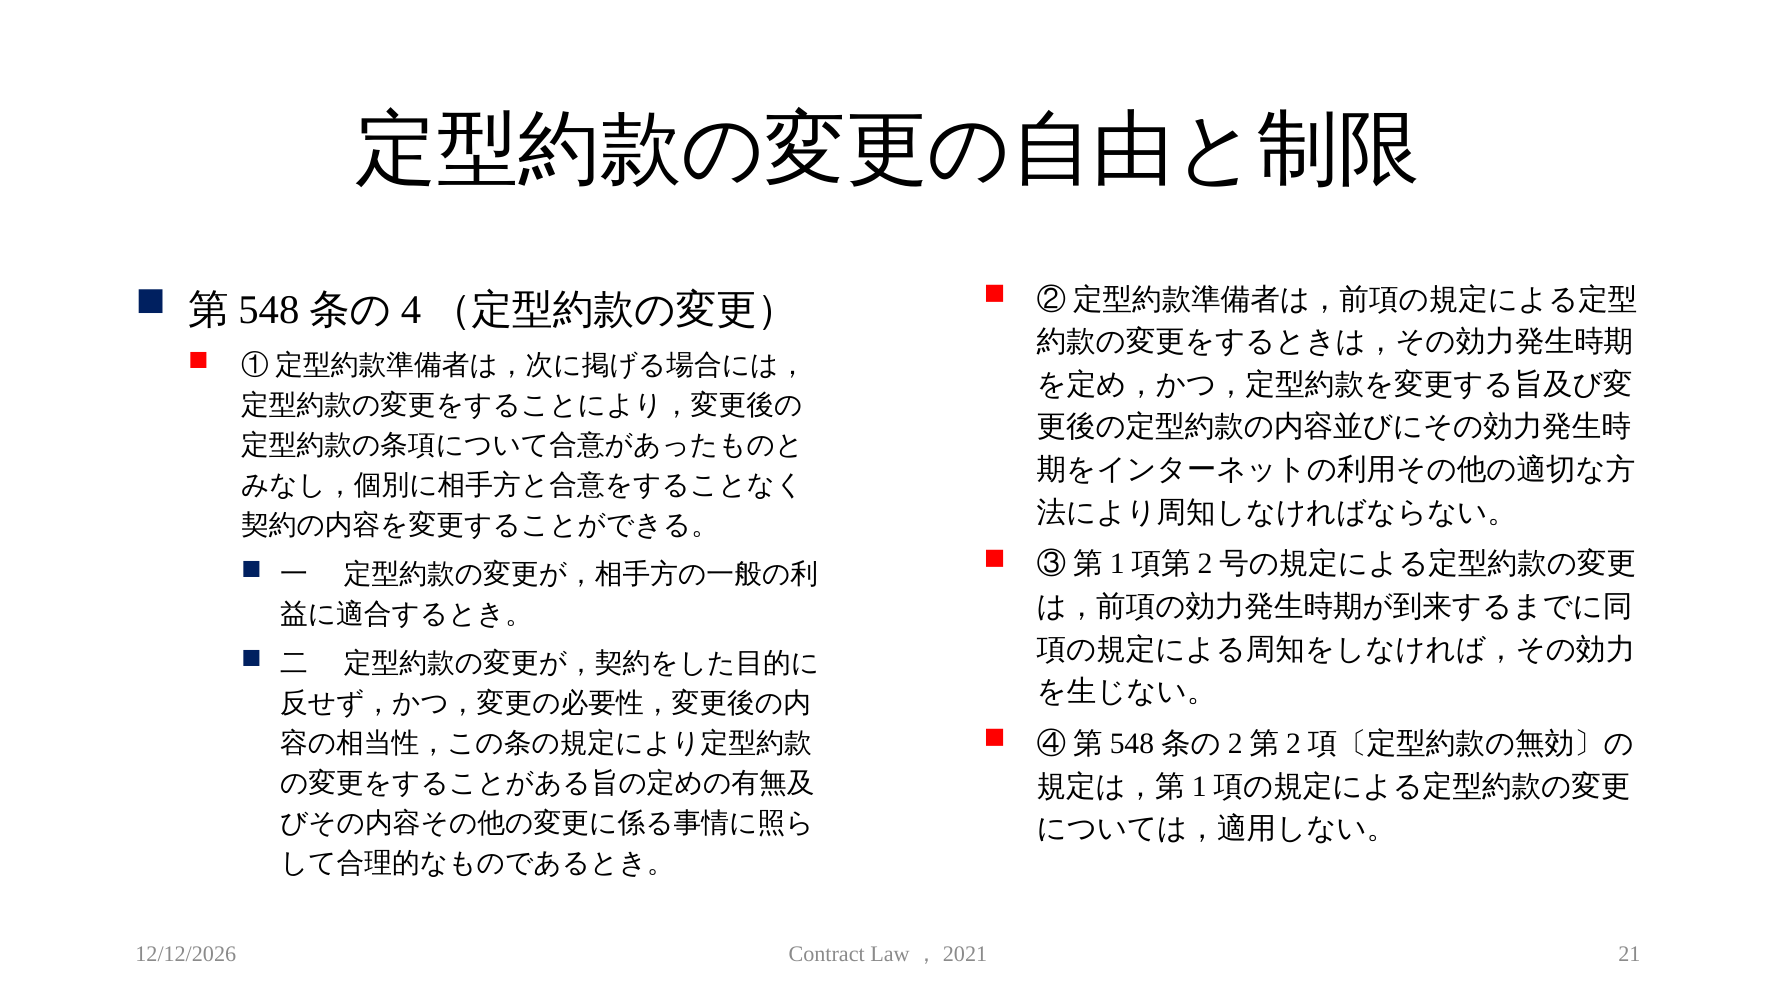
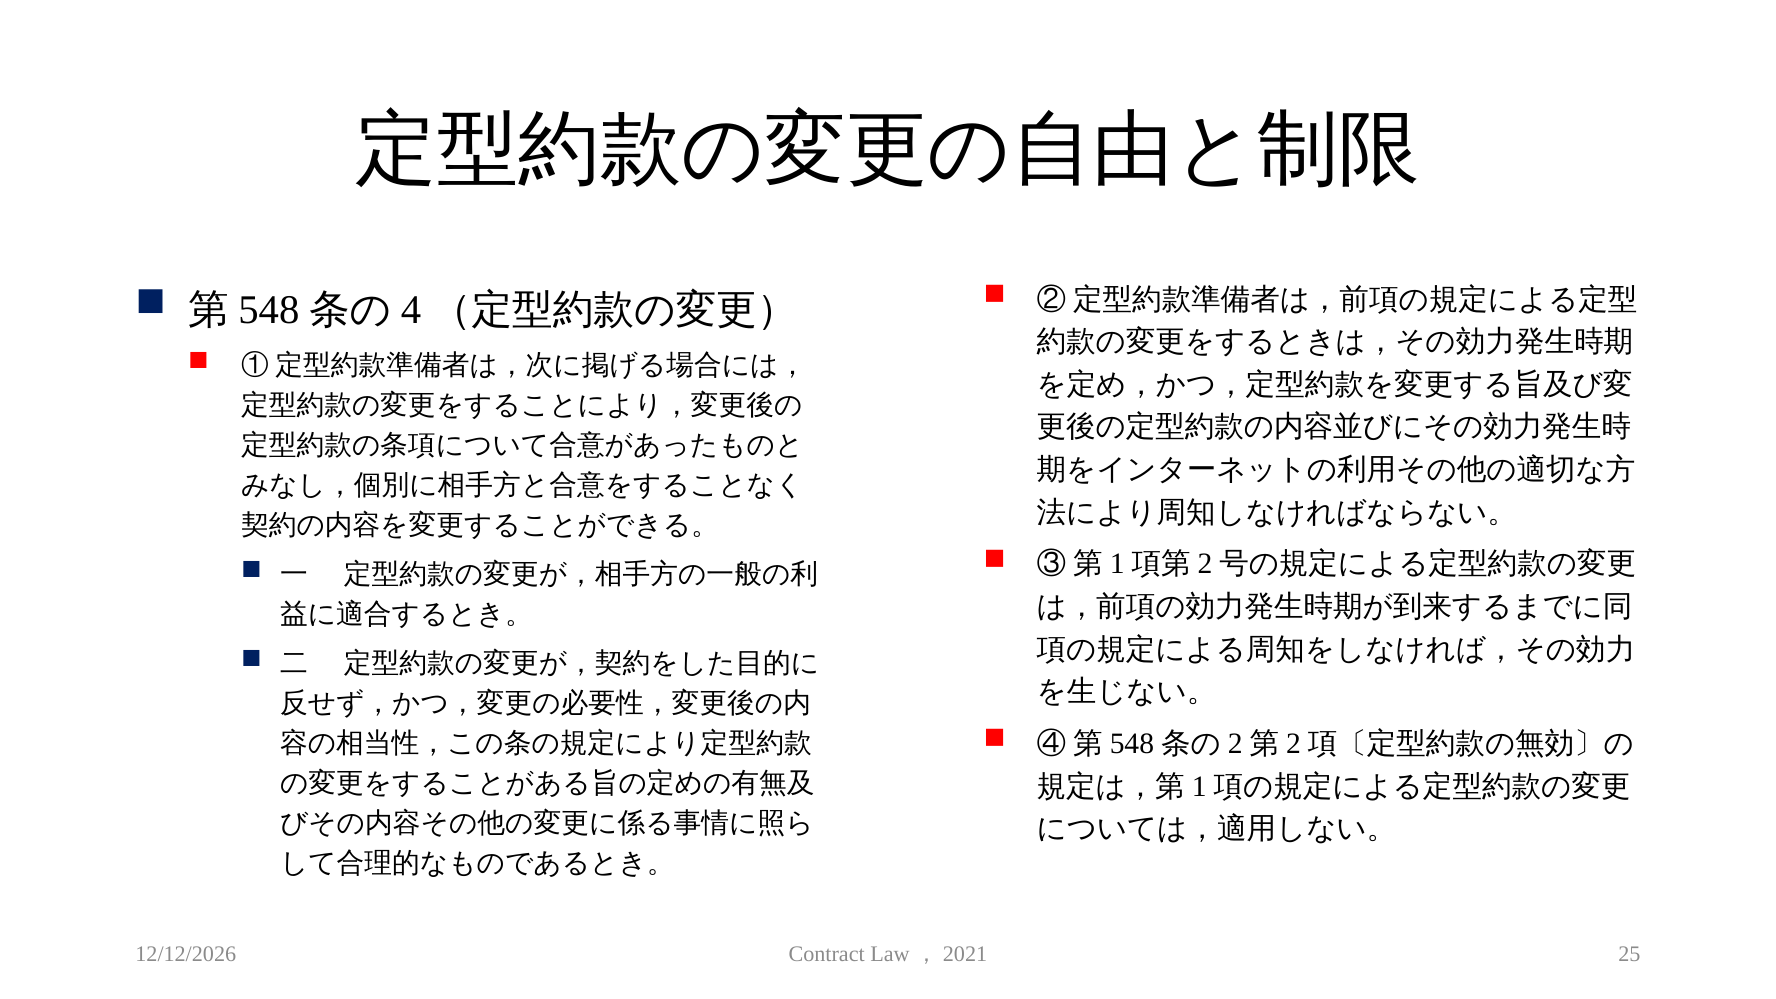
21: 21 -> 25
